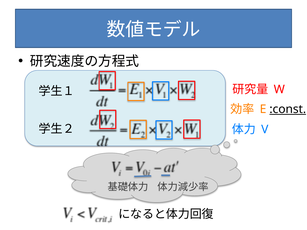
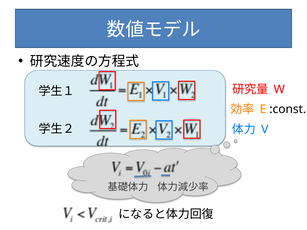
:const underline: present -> none
